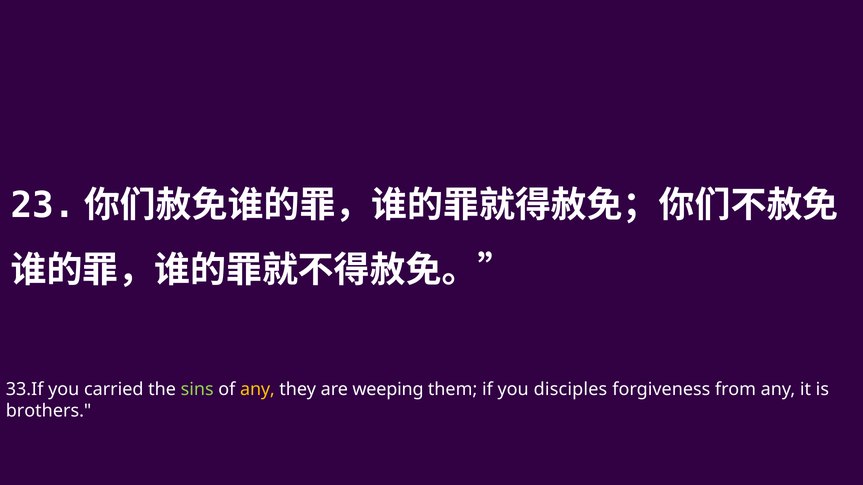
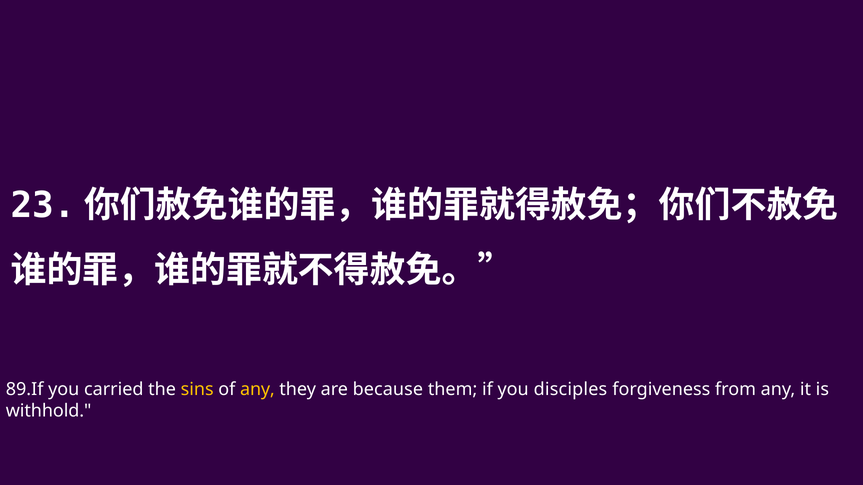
33.If: 33.If -> 89.If
sins colour: light green -> yellow
weeping: weeping -> because
brothers: brothers -> withhold
